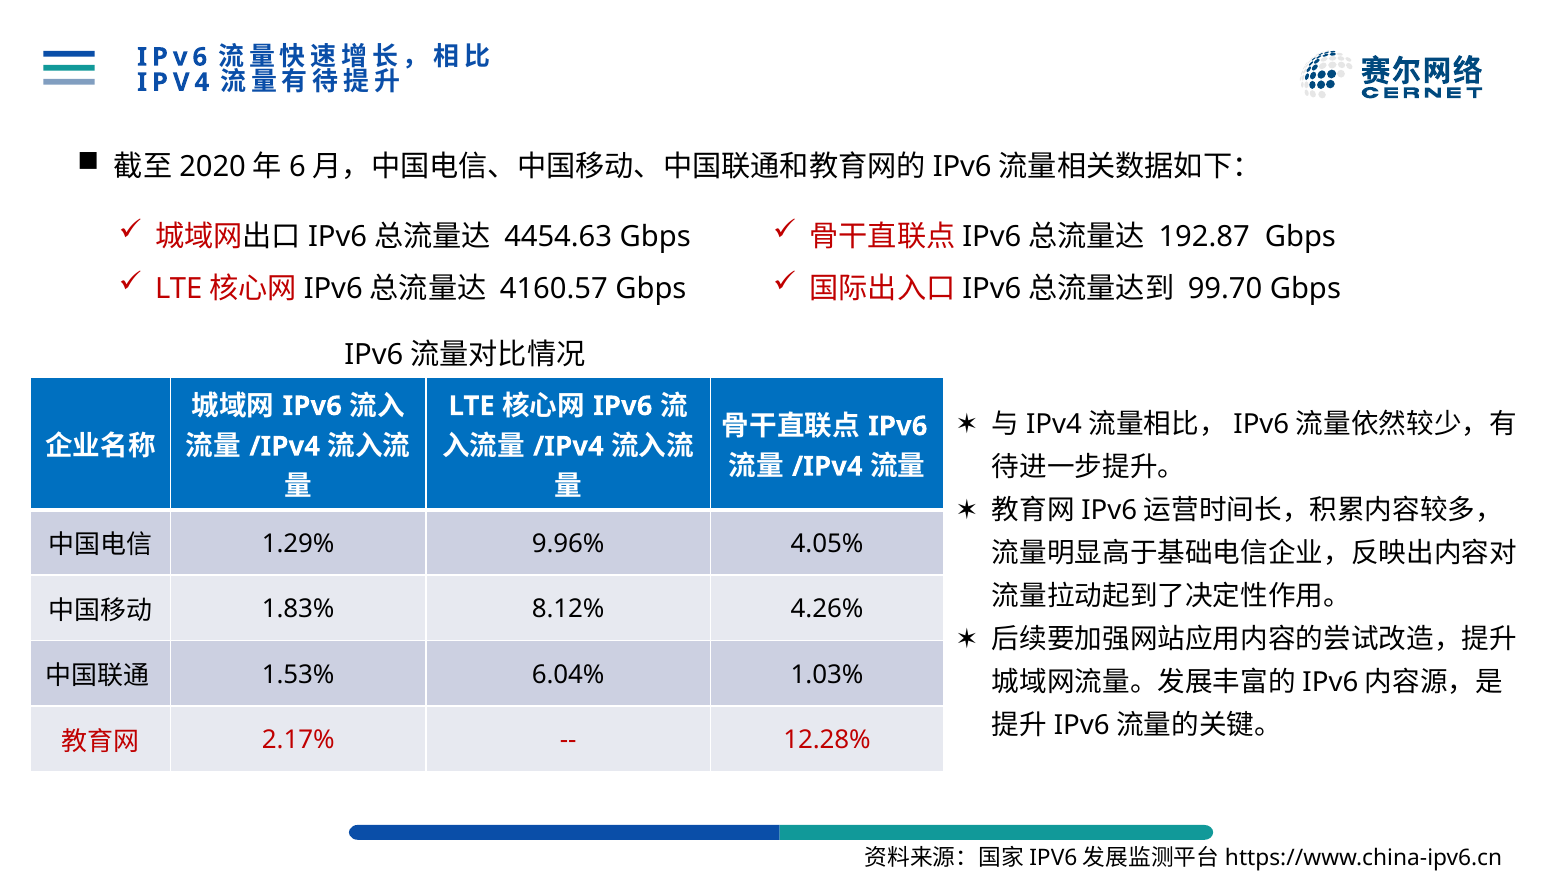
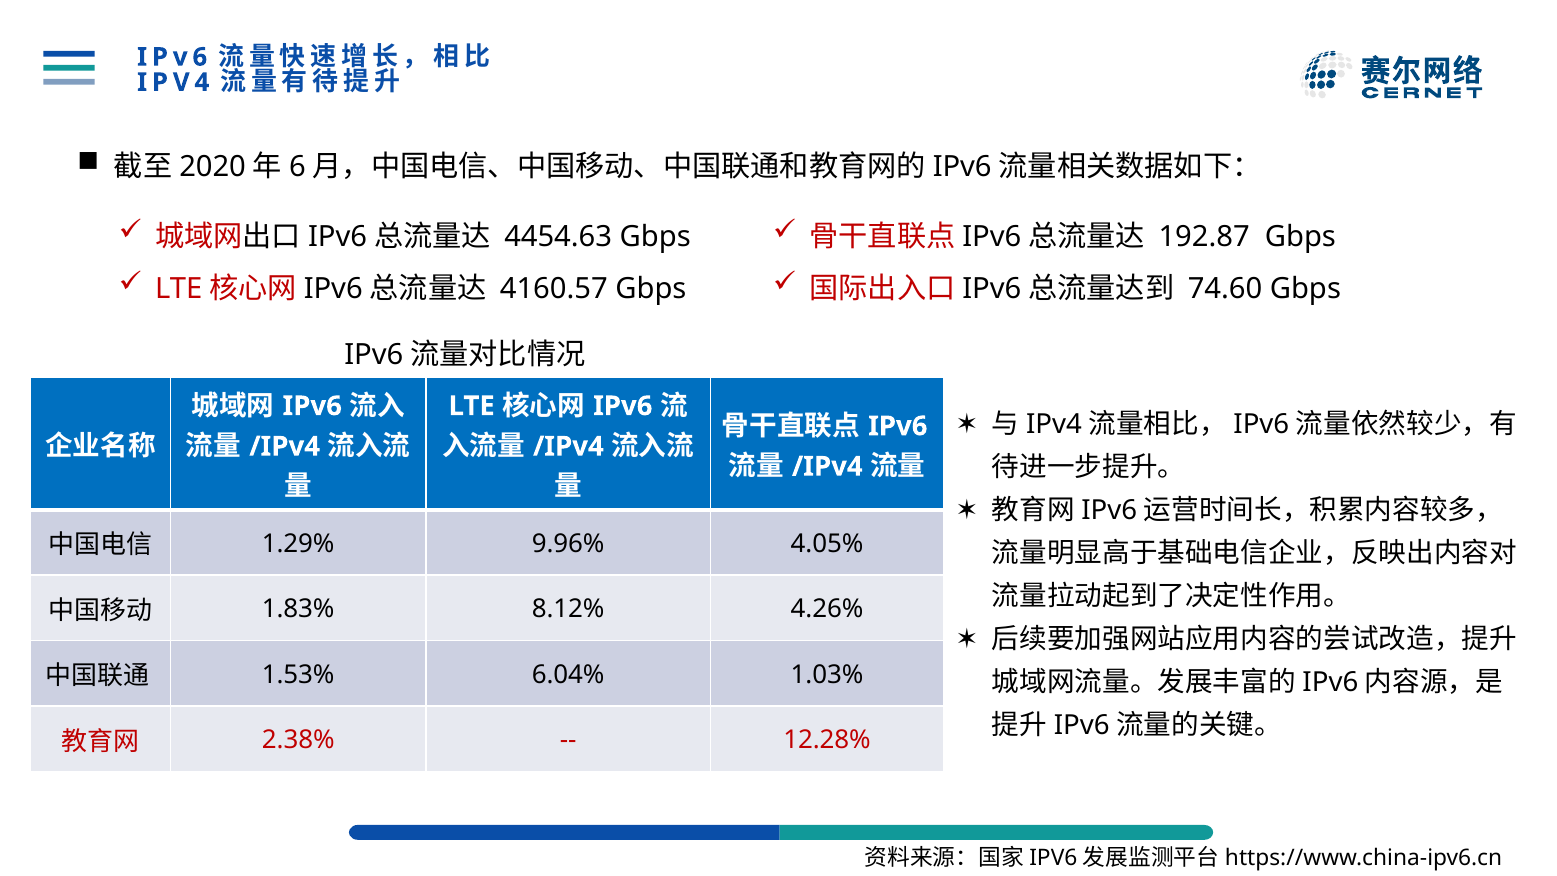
99.70: 99.70 -> 74.60
2.17%: 2.17% -> 2.38%
